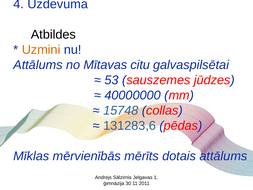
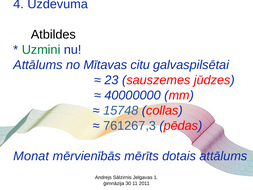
Uzmini colour: orange -> green
53: 53 -> 23
131283,6: 131283,6 -> 761267,3
Mīklas: Mīklas -> Monat
